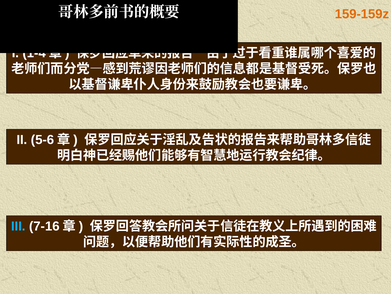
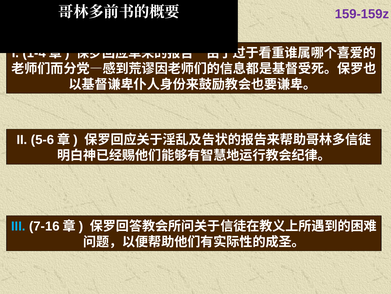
159-159z colour: orange -> purple
